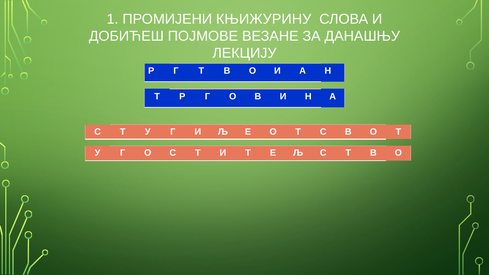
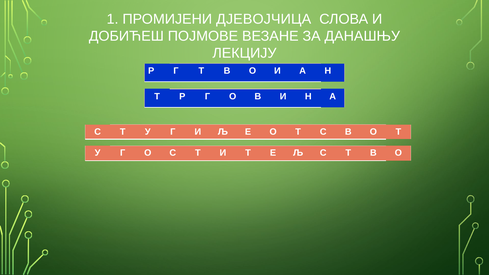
КЊИЖУРИНУ: КЊИЖУРИНУ -> ДЈЕВОЈЧИЦА
